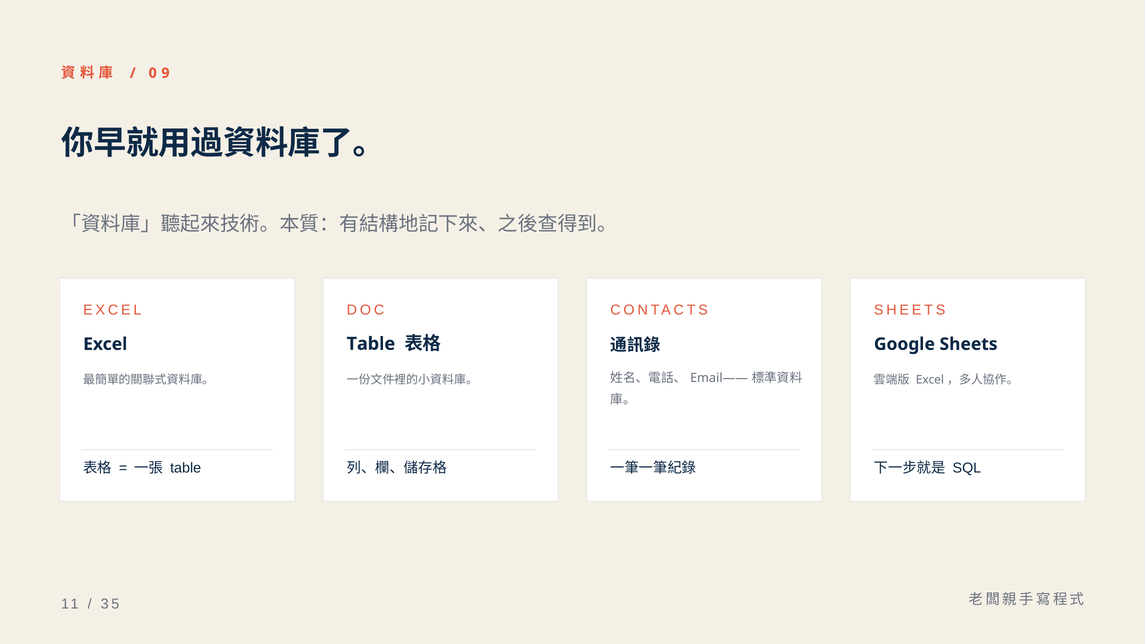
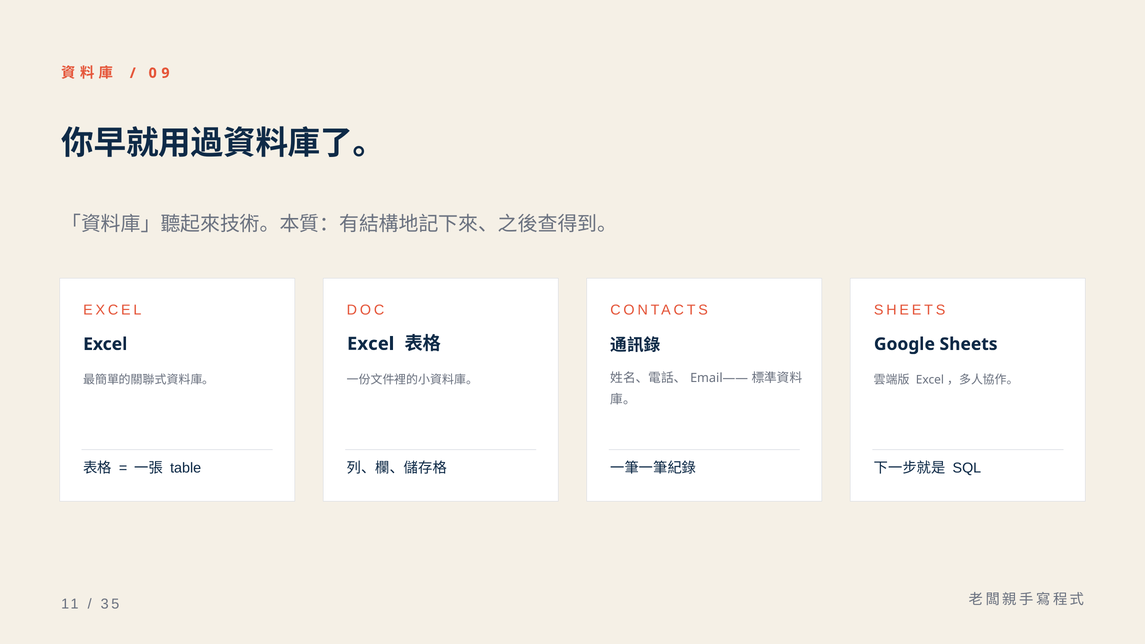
Table at (371, 344): Table -> Excel
